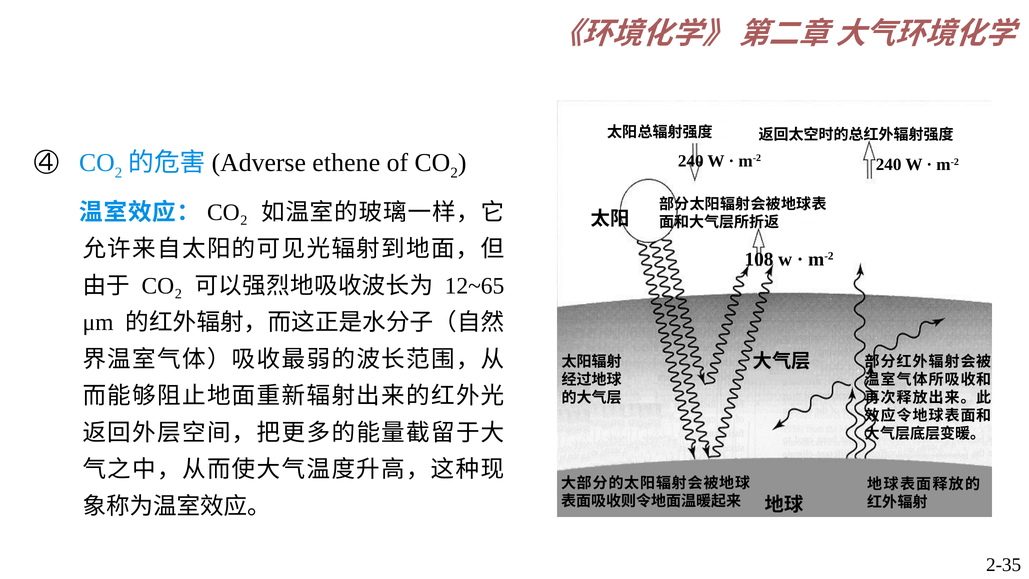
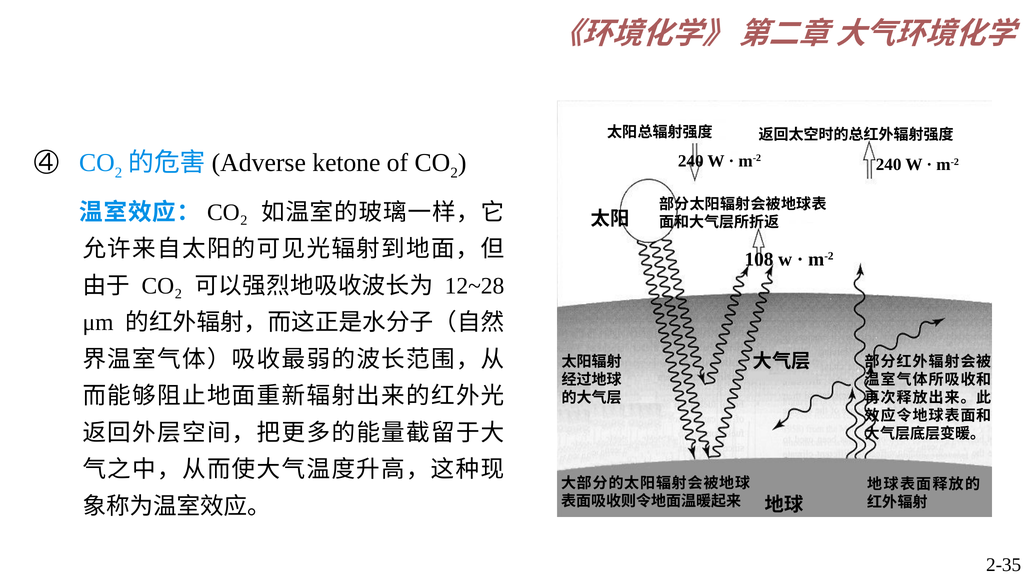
ethene: ethene -> ketone
12~65: 12~65 -> 12~28
